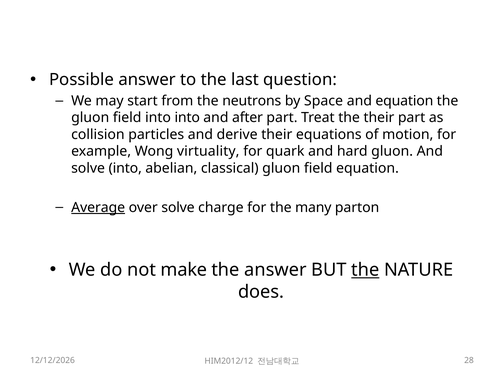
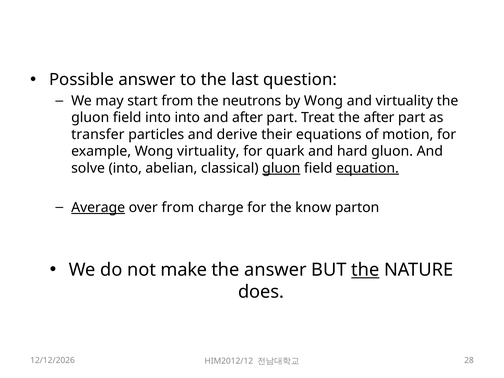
by Space: Space -> Wong
and equation: equation -> virtuality
the their: their -> after
collision: collision -> transfer
gluon at (281, 168) underline: none -> present
equation at (368, 168) underline: none -> present
over solve: solve -> from
many: many -> know
